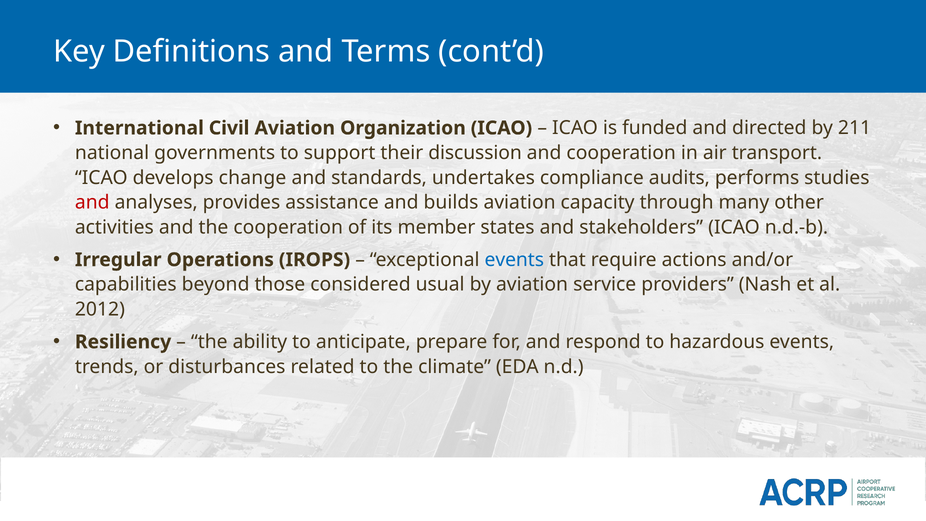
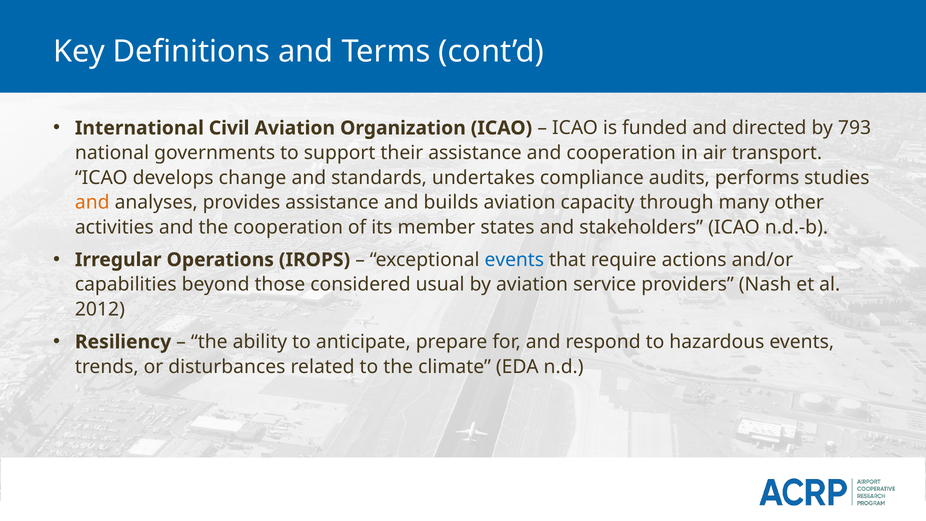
211: 211 -> 793
their discussion: discussion -> assistance
and at (92, 202) colour: red -> orange
